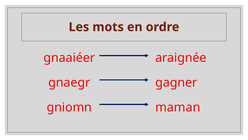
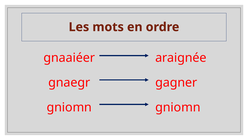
maman at (178, 107): maman -> gniomn
